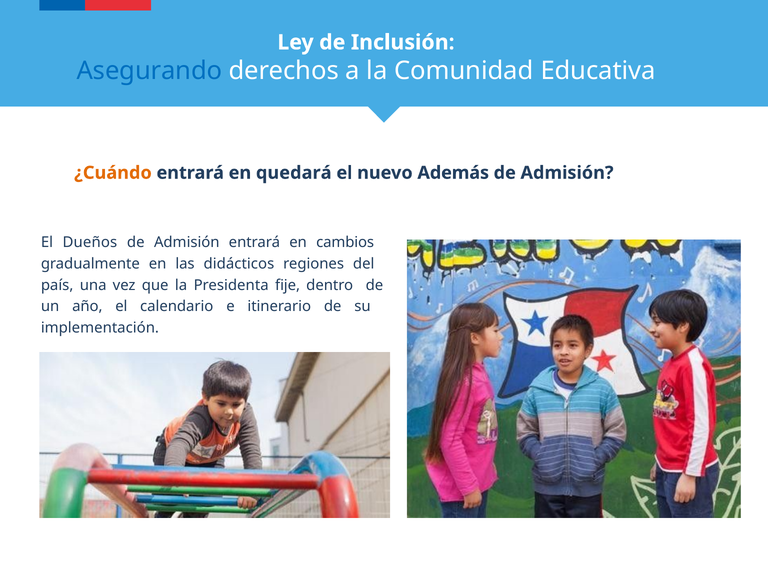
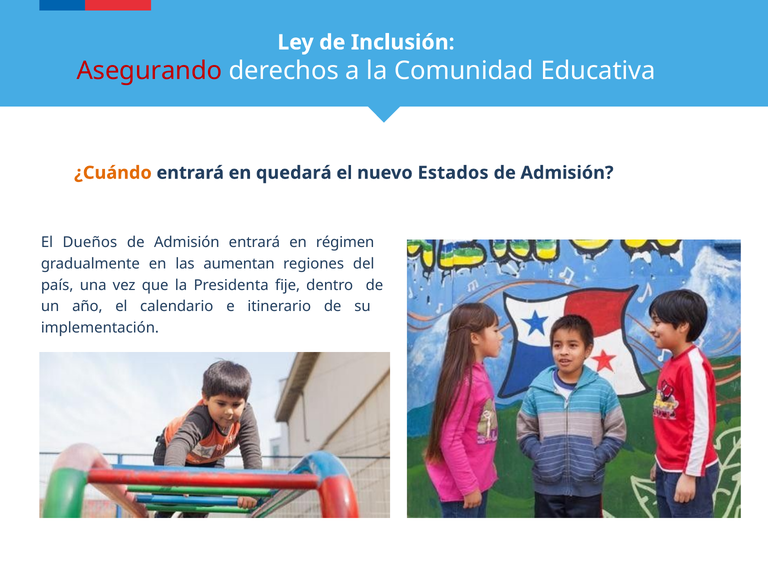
Asegurando colour: blue -> red
Además: Además -> Estados
cambios: cambios -> régimen
didácticos: didácticos -> aumentan
